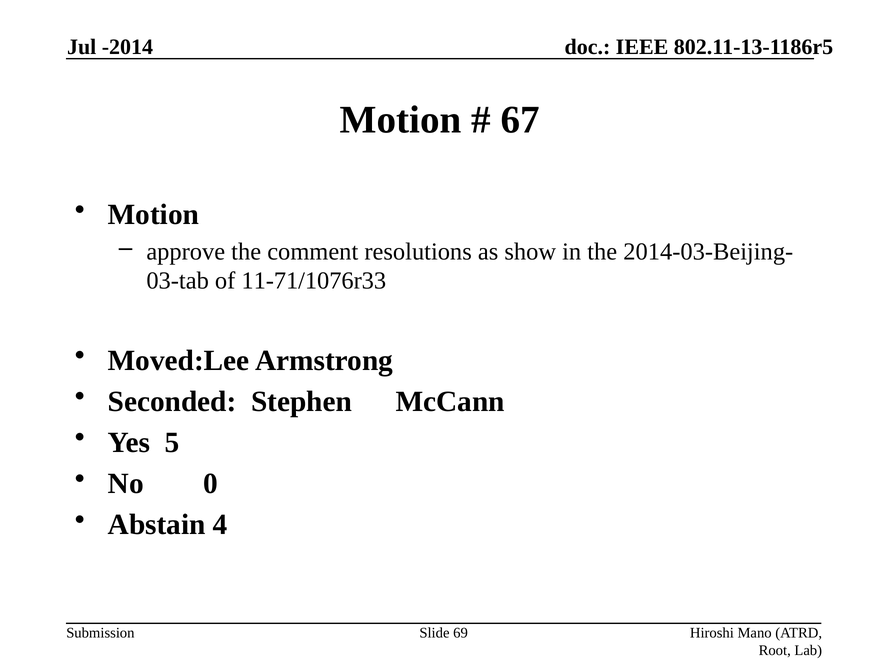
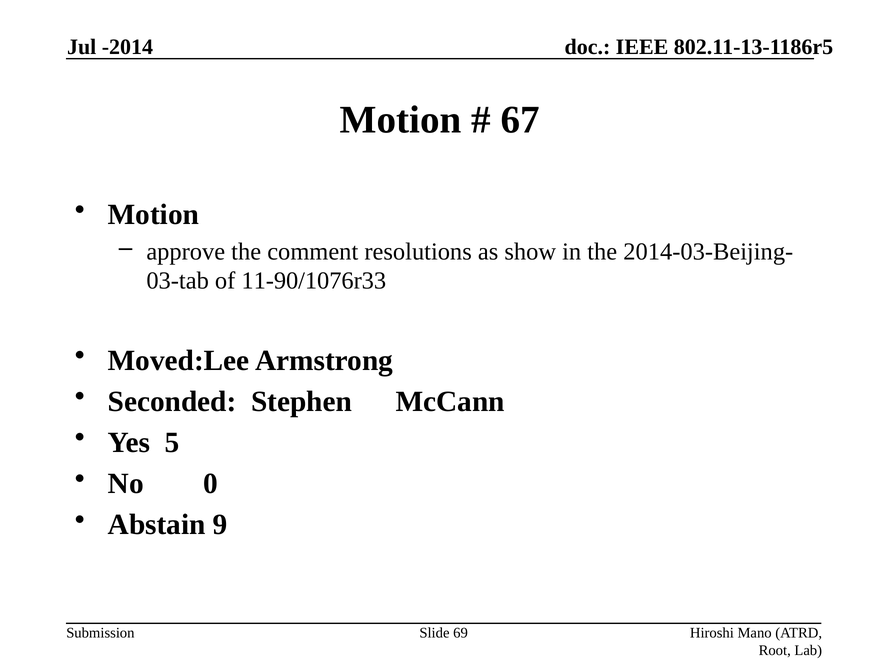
11-71/1076r33: 11-71/1076r33 -> 11-90/1076r33
4: 4 -> 9
